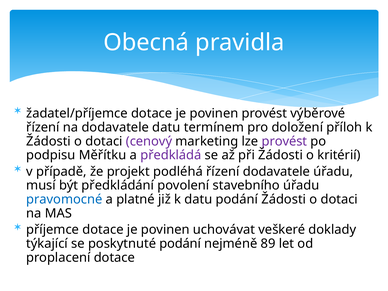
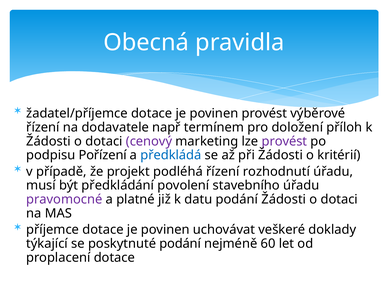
dodavatele datu: datu -> např
Měřítku: Měřítku -> Pořízení
předkládá colour: purple -> blue
řízení dodavatele: dodavatele -> rozhodnutí
pravomocné colour: blue -> purple
89: 89 -> 60
